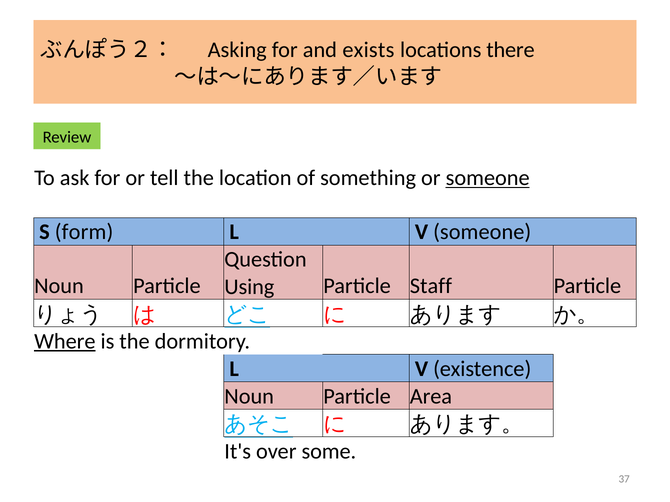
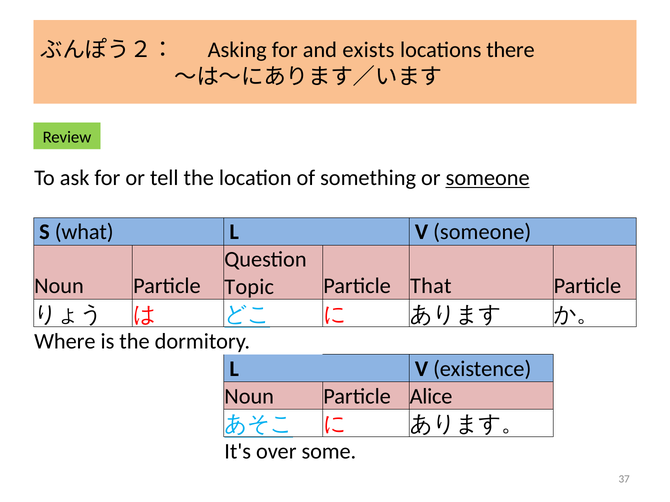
form: form -> what
Using: Using -> Topic
Staff: Staff -> That
Where underline: present -> none
Area: Area -> Alice
